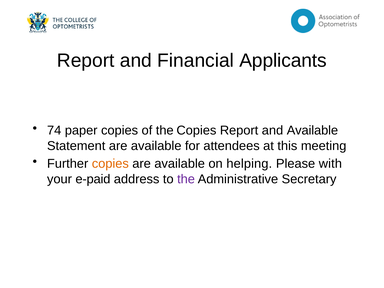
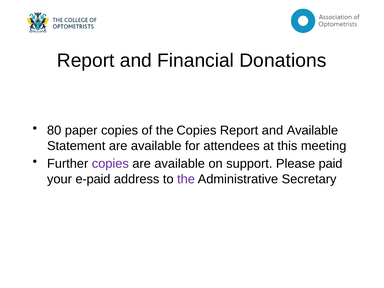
Applicants: Applicants -> Donations
74: 74 -> 80
copies at (110, 164) colour: orange -> purple
helping: helping -> support
with: with -> paid
